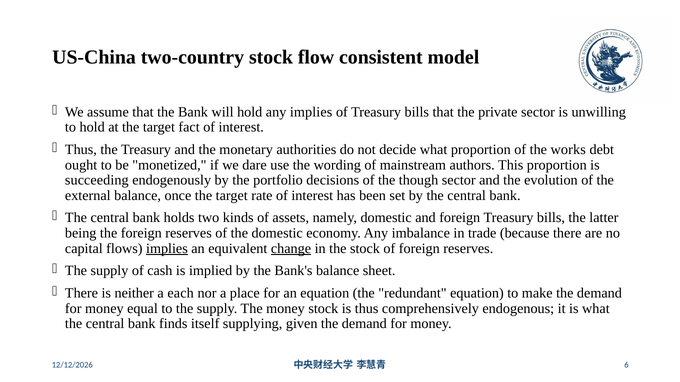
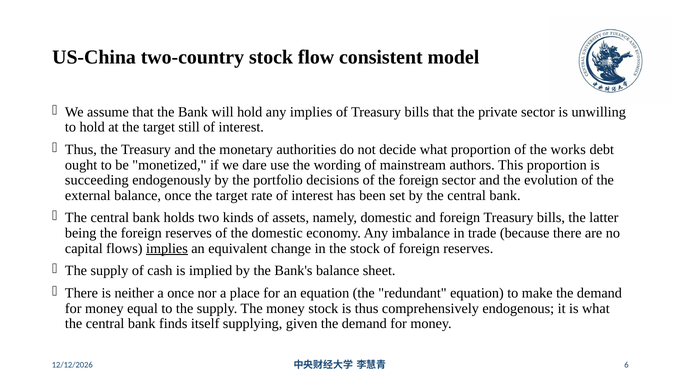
fact: fact -> still
of the though: though -> foreign
change underline: present -> none
a each: each -> once
